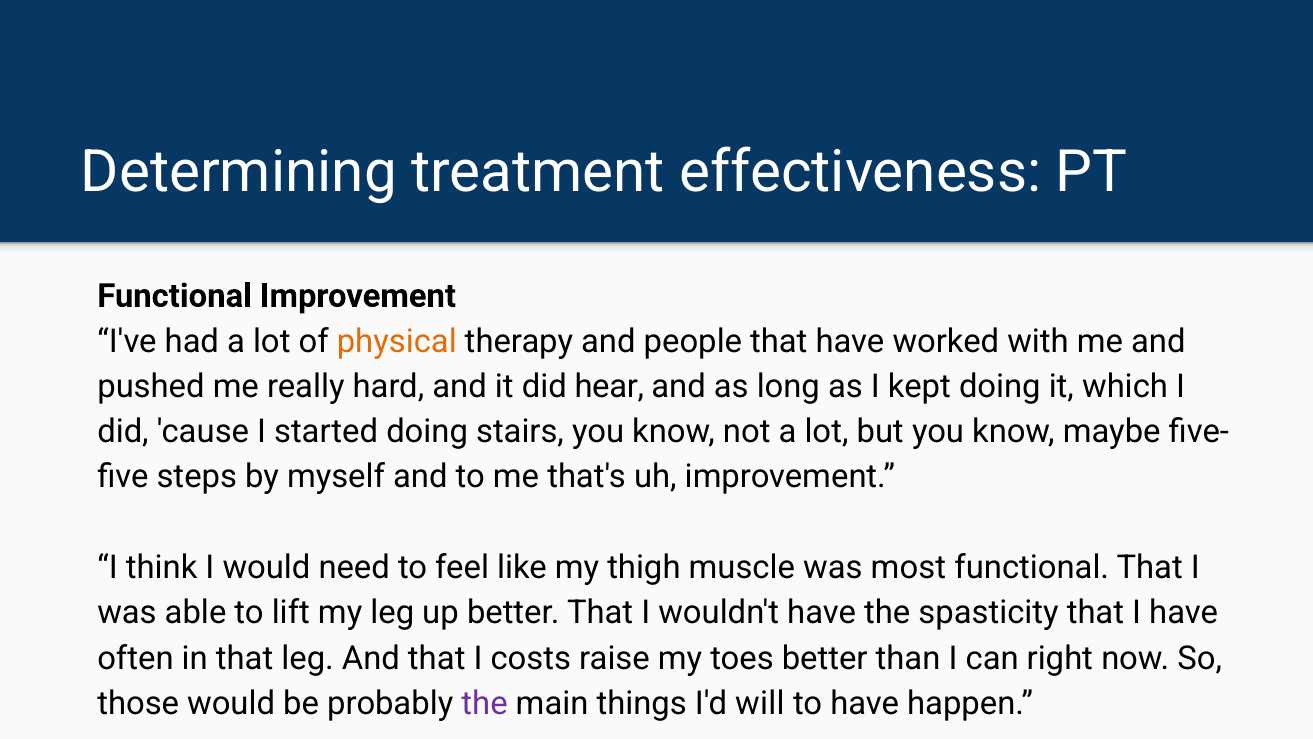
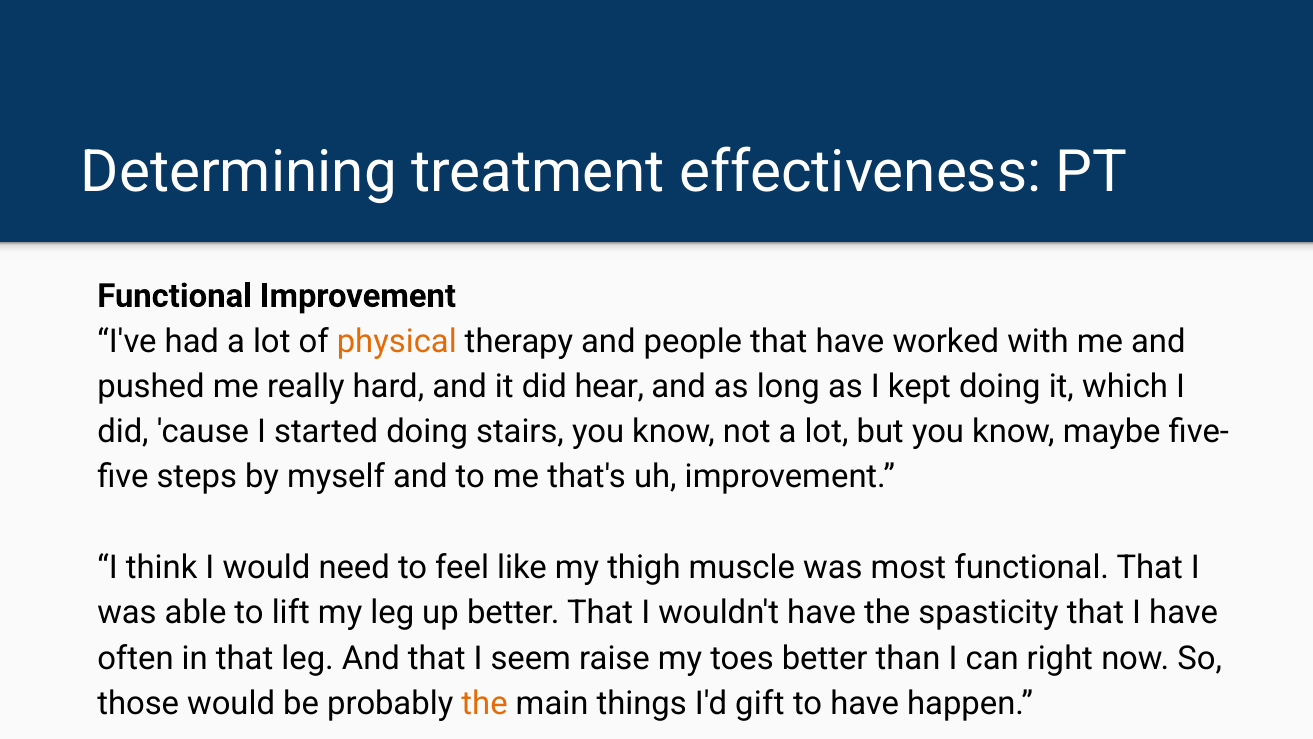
costs: costs -> seem
the at (485, 703) colour: purple -> orange
will: will -> gift
